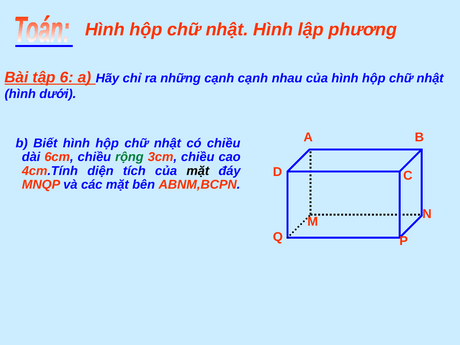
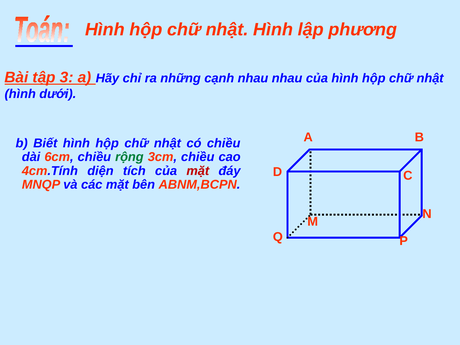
6: 6 -> 3
cạnh cạnh: cạnh -> nhau
mặt at (198, 171) colour: black -> red
